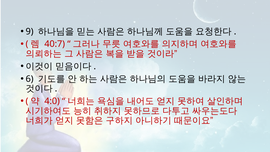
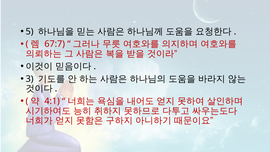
9: 9 -> 5
40:7: 40:7 -> 67:7
6: 6 -> 3
4:0: 4:0 -> 4:1
